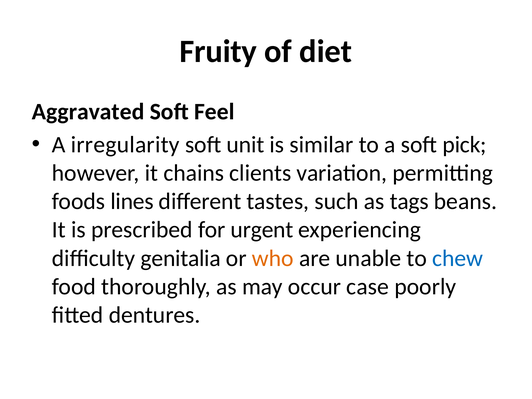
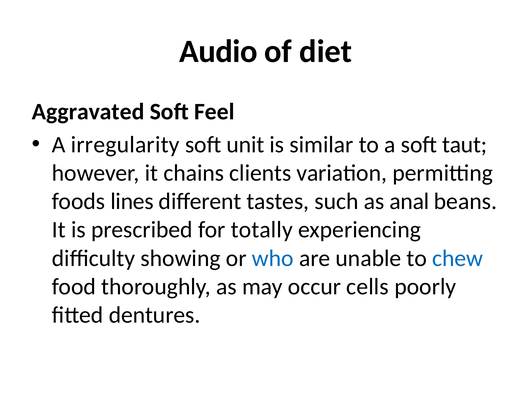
Fruity: Fruity -> Audio
pick: pick -> taut
tags: tags -> anal
urgent: urgent -> totally
genitalia: genitalia -> showing
who colour: orange -> blue
case: case -> cells
